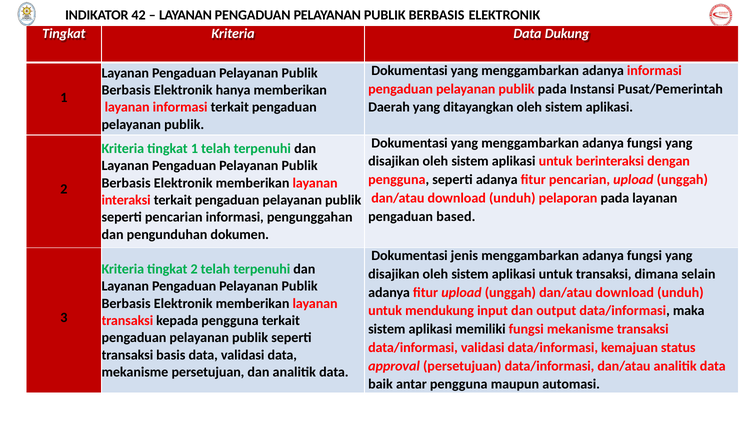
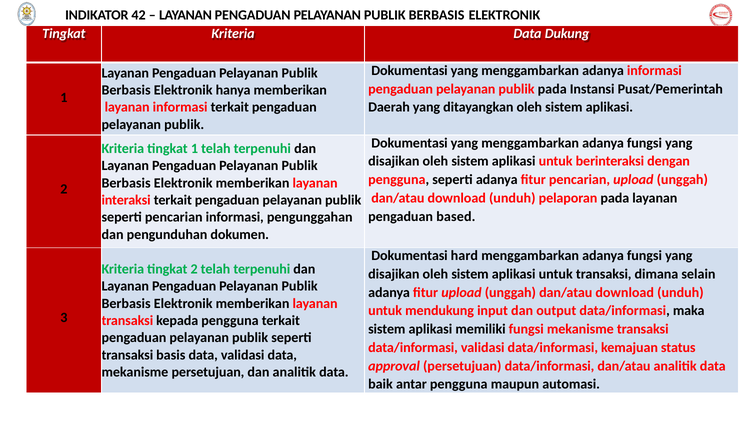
jenis: jenis -> hard
